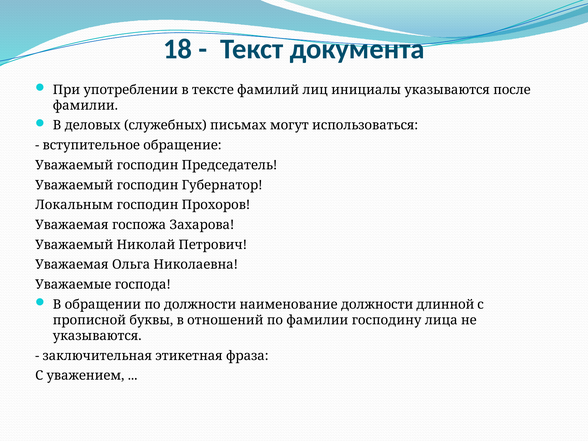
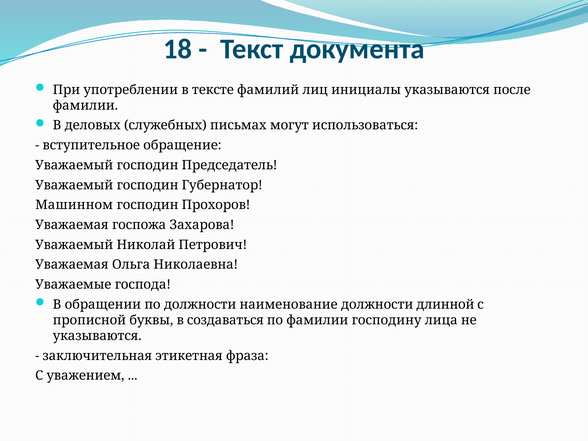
Локальным: Локальным -> Машинном
отношений: отношений -> создаваться
